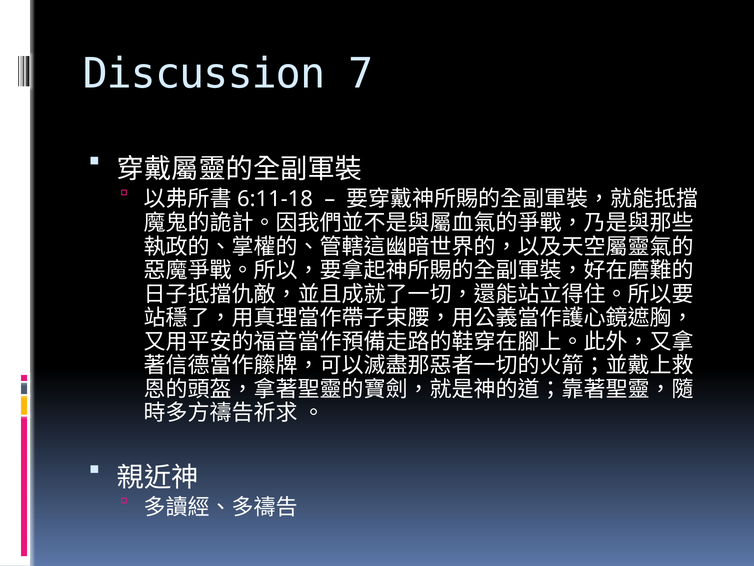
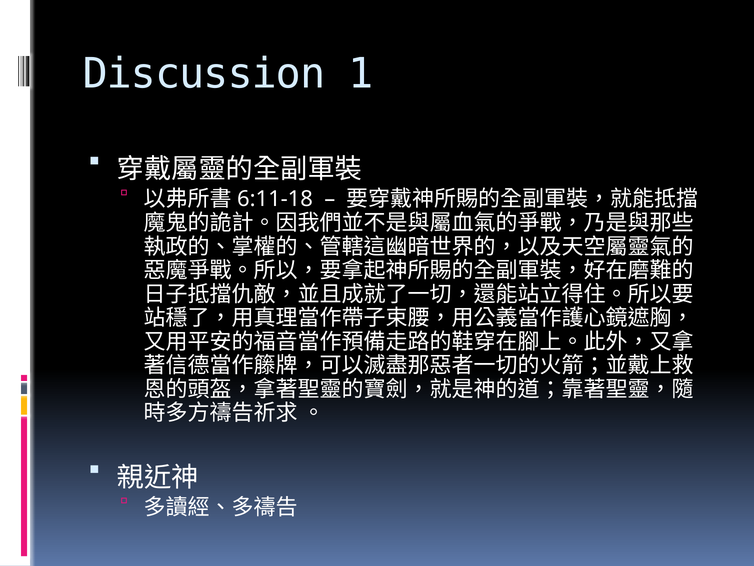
7: 7 -> 1
